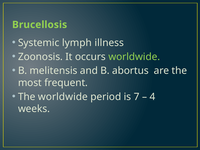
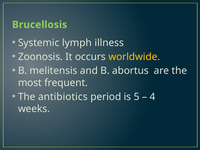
worldwide at (134, 57) colour: light green -> yellow
The worldwide: worldwide -> antibiotics
7: 7 -> 5
